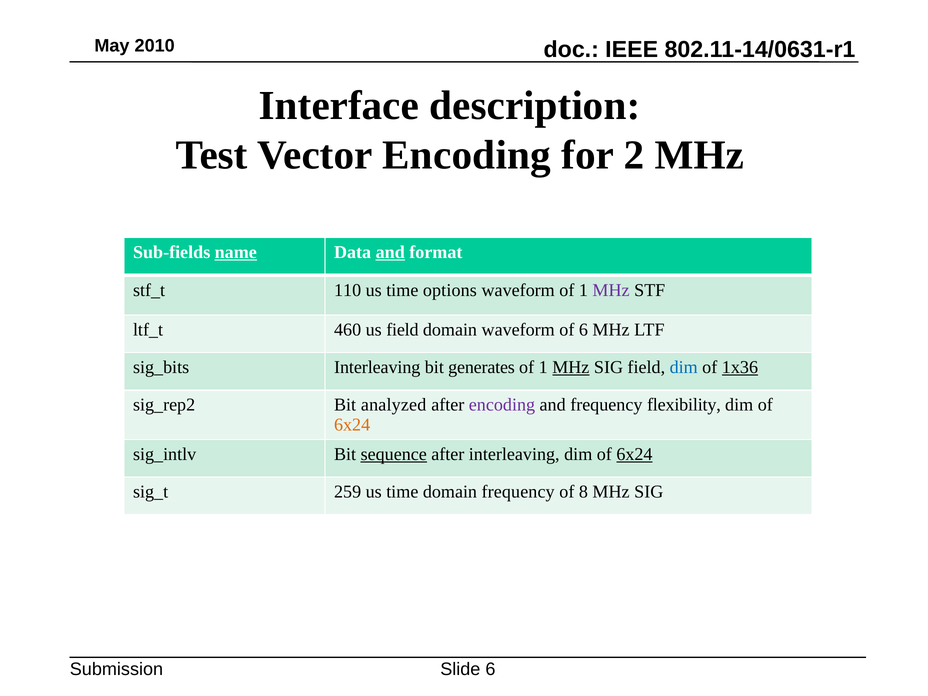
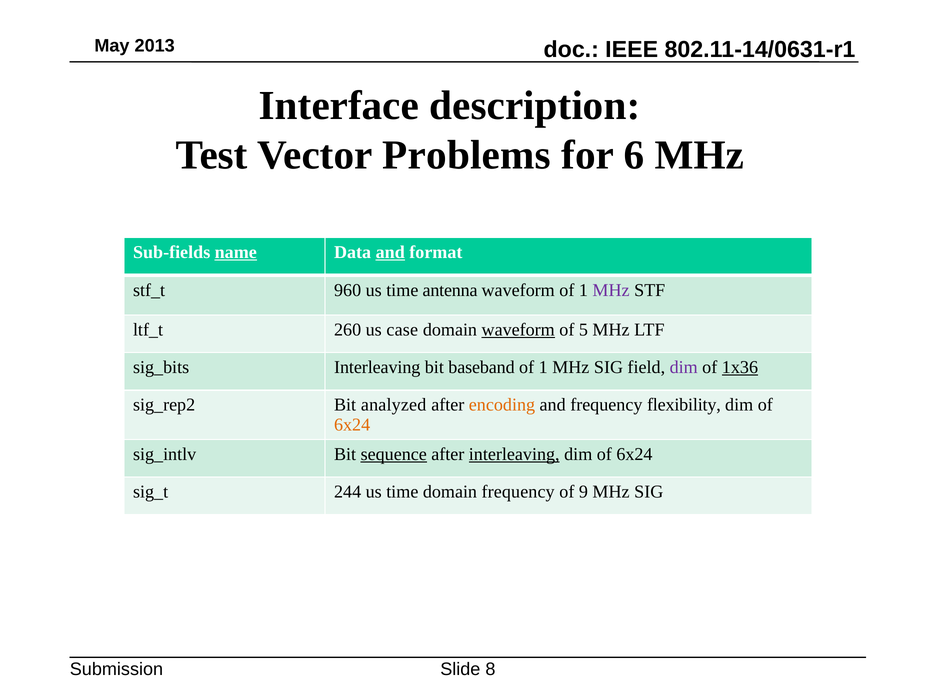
2010: 2010 -> 2013
Vector Encoding: Encoding -> Problems
2: 2 -> 6
110: 110 -> 960
options: options -> antenna
460: 460 -> 260
us field: field -> case
waveform at (518, 330) underline: none -> present
of 6: 6 -> 5
generates: generates -> baseband
MHz at (571, 367) underline: present -> none
dim at (684, 367) colour: blue -> purple
encoding at (502, 405) colour: purple -> orange
interleaving at (514, 454) underline: none -> present
6x24 at (634, 454) underline: present -> none
259: 259 -> 244
8: 8 -> 9
Slide 6: 6 -> 8
